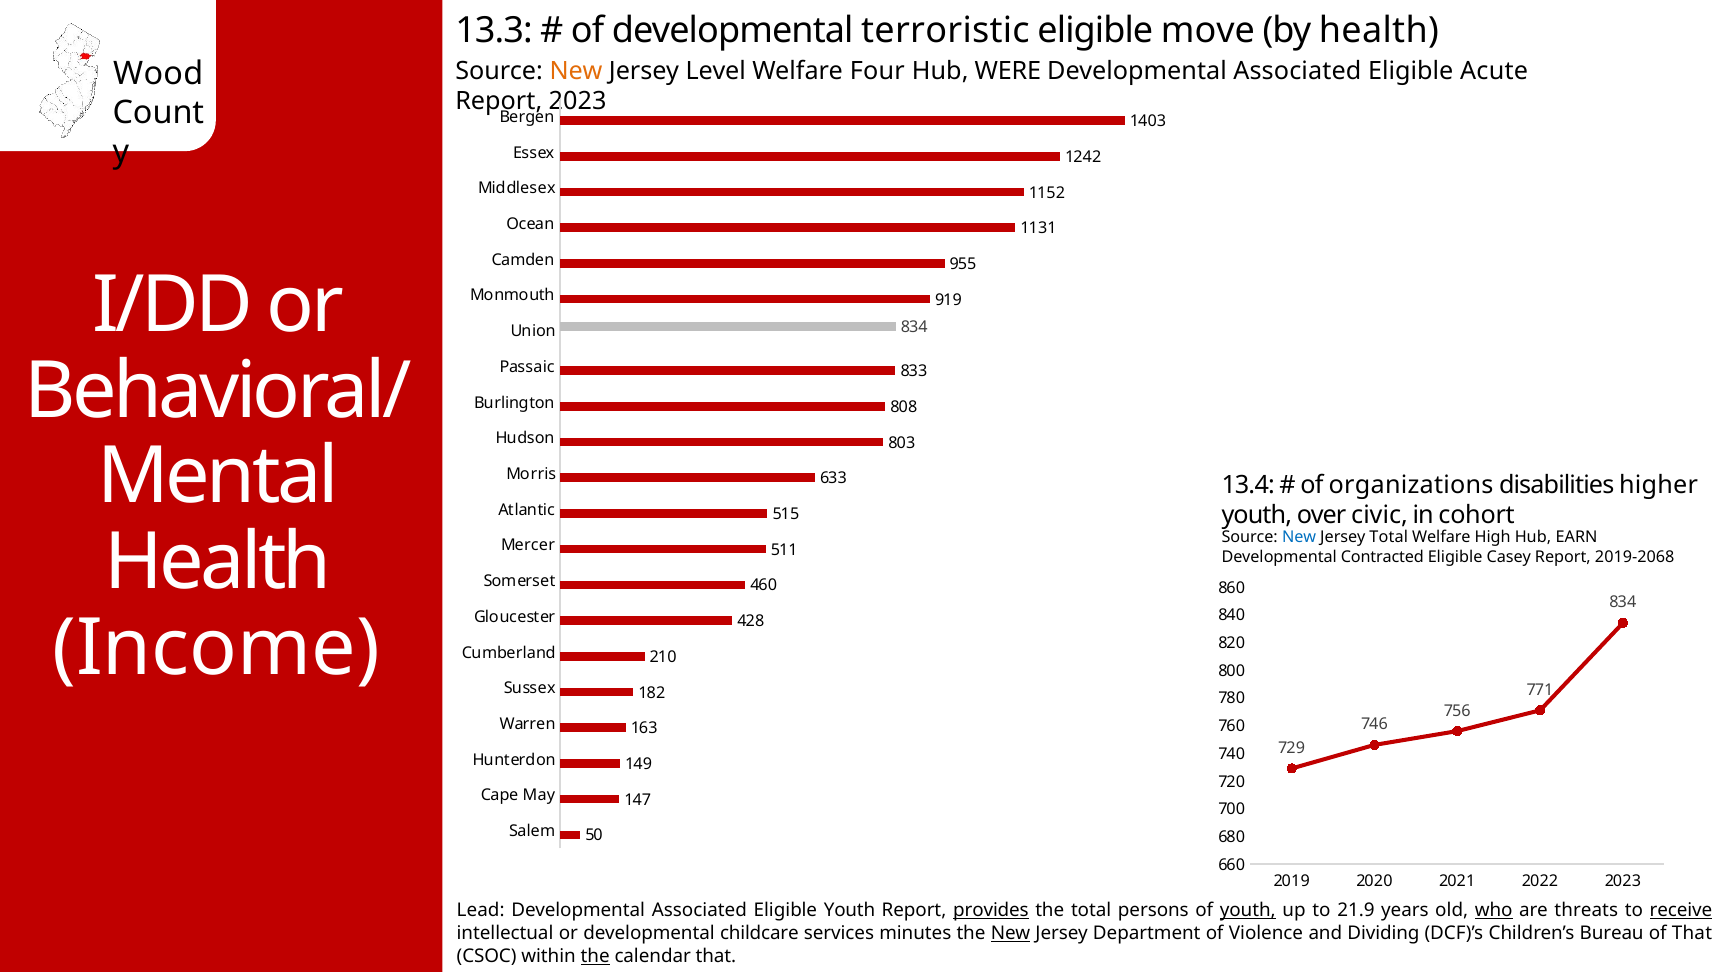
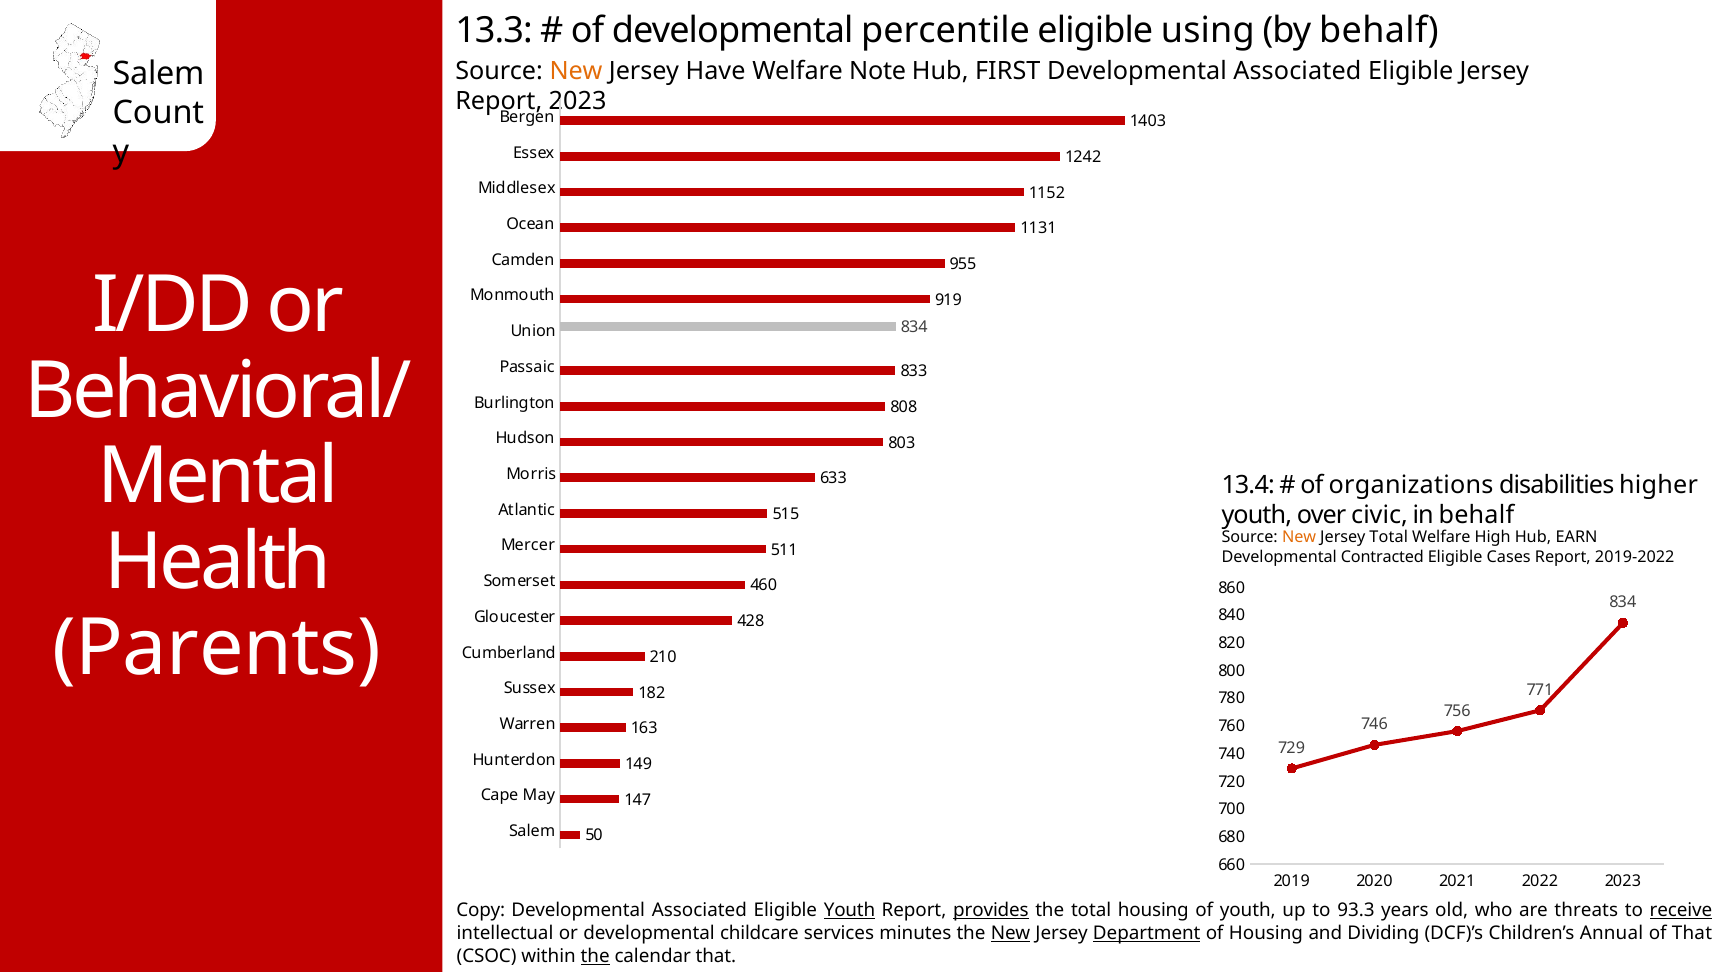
terroristic: terroristic -> percentile
move: move -> using
by health: health -> behalf
Level: Level -> Have
Four: Four -> Note
WERE: WERE -> FIRST
Eligible Acute: Acute -> Jersey
Wood at (158, 74): Wood -> Salem
in cohort: cohort -> behalf
New at (1299, 537) colour: blue -> orange
Casey: Casey -> Cases
2019-2068: 2019-2068 -> 2019-2022
Income: Income -> Parents
Lead: Lead -> Copy
Youth at (850, 910) underline: none -> present
total persons: persons -> housing
youth at (1248, 910) underline: present -> none
21.9: 21.9 -> 93.3
who underline: present -> none
Department underline: none -> present
of Violence: Violence -> Housing
Bureau: Bureau -> Annual
